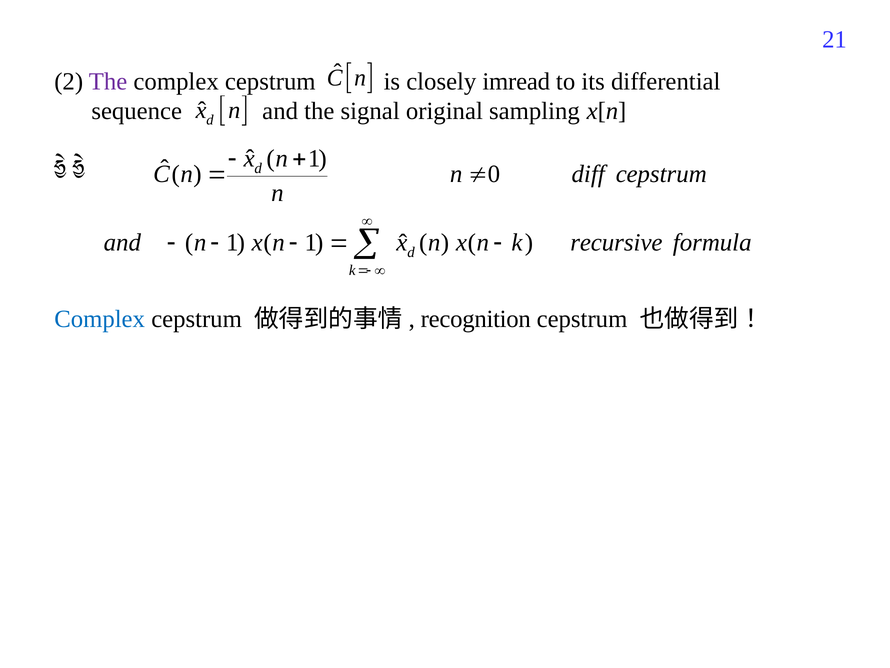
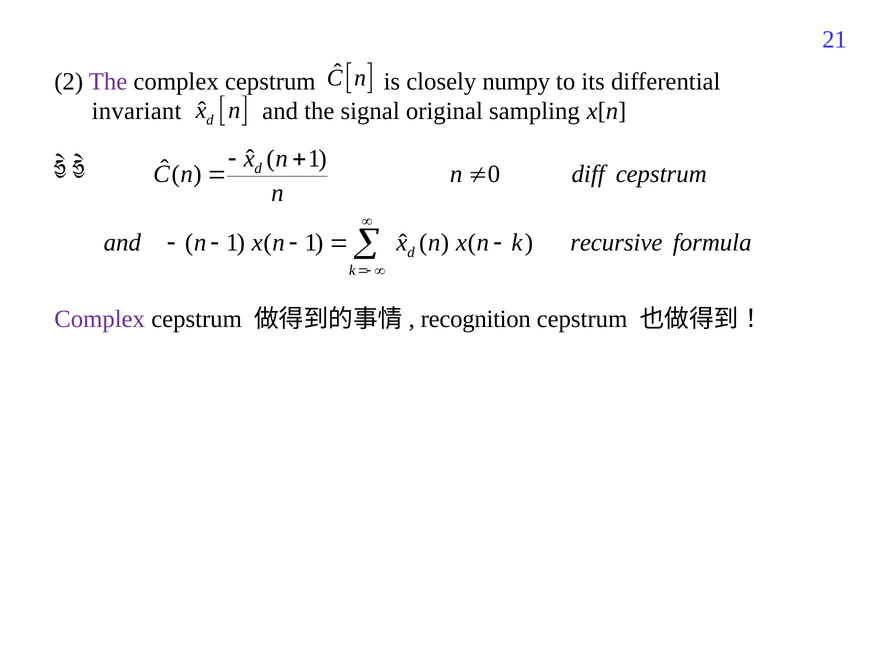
imread: imread -> numpy
sequence: sequence -> invariant
Complex at (100, 319) colour: blue -> purple
